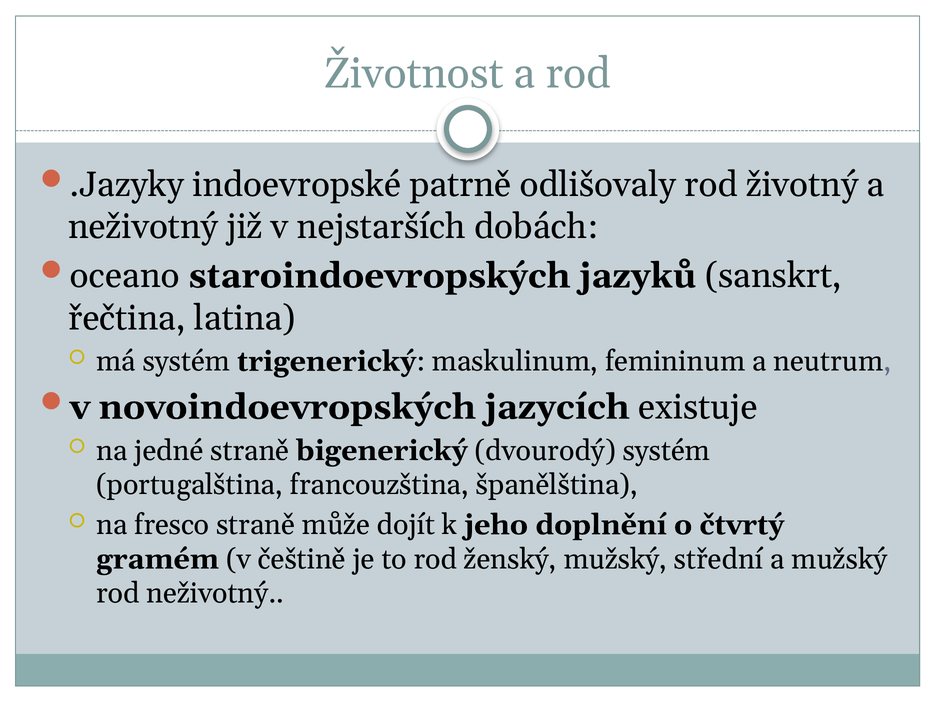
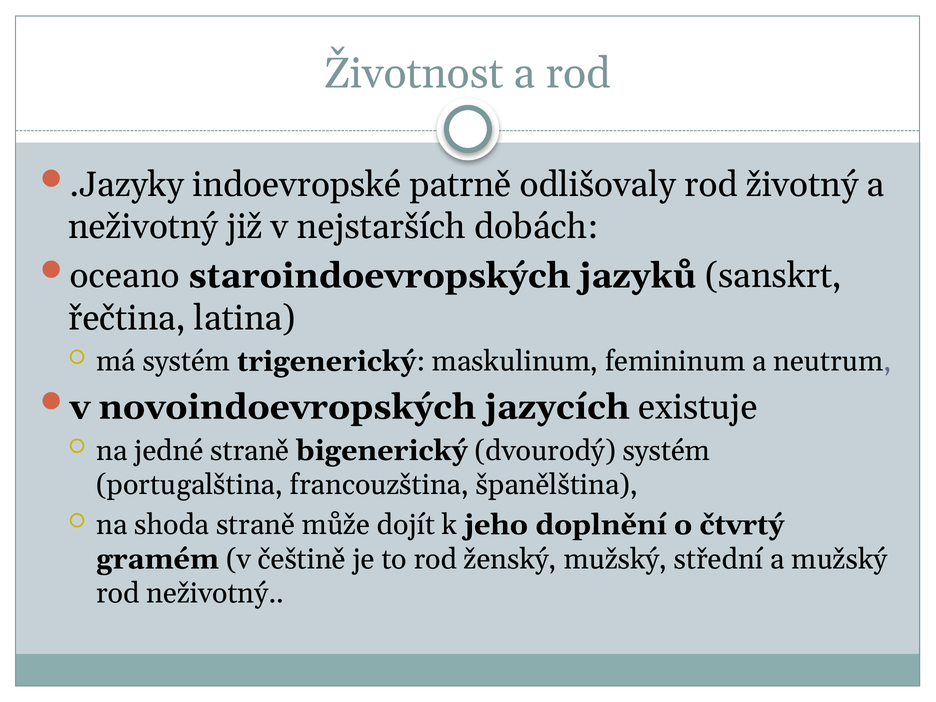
fresco: fresco -> shoda
